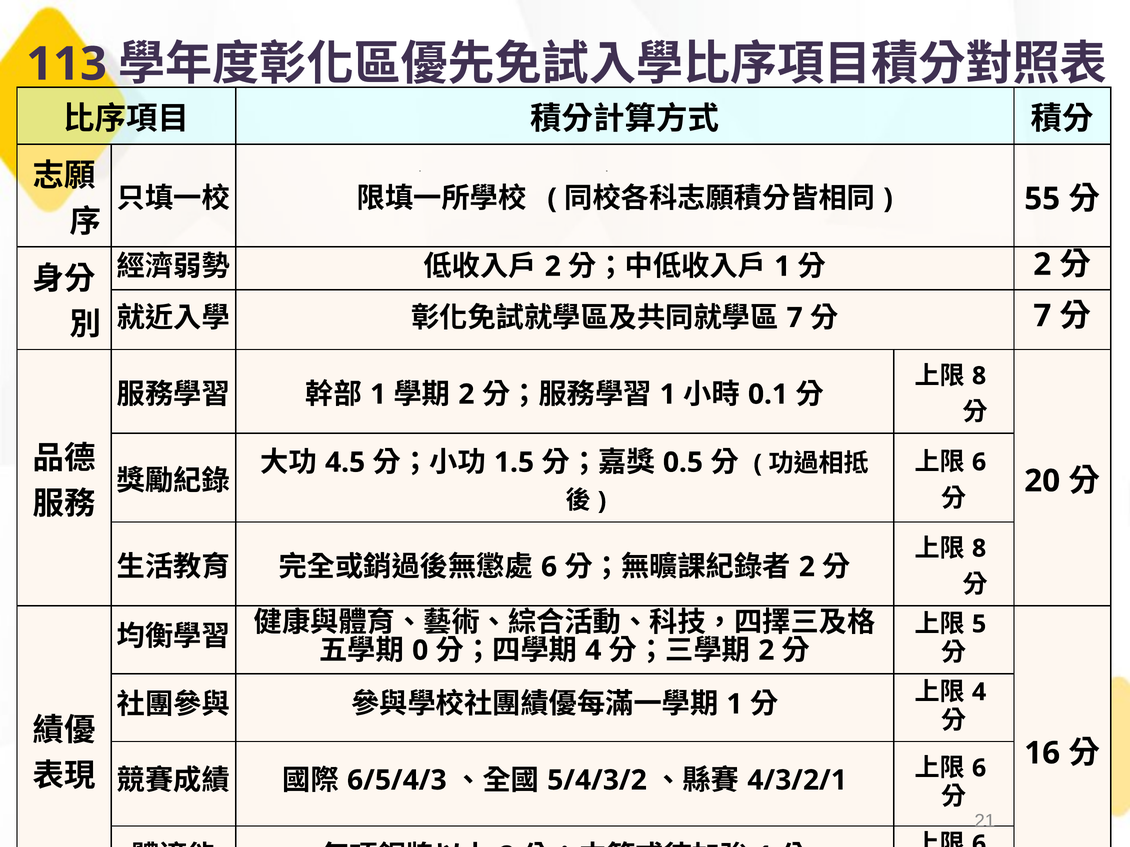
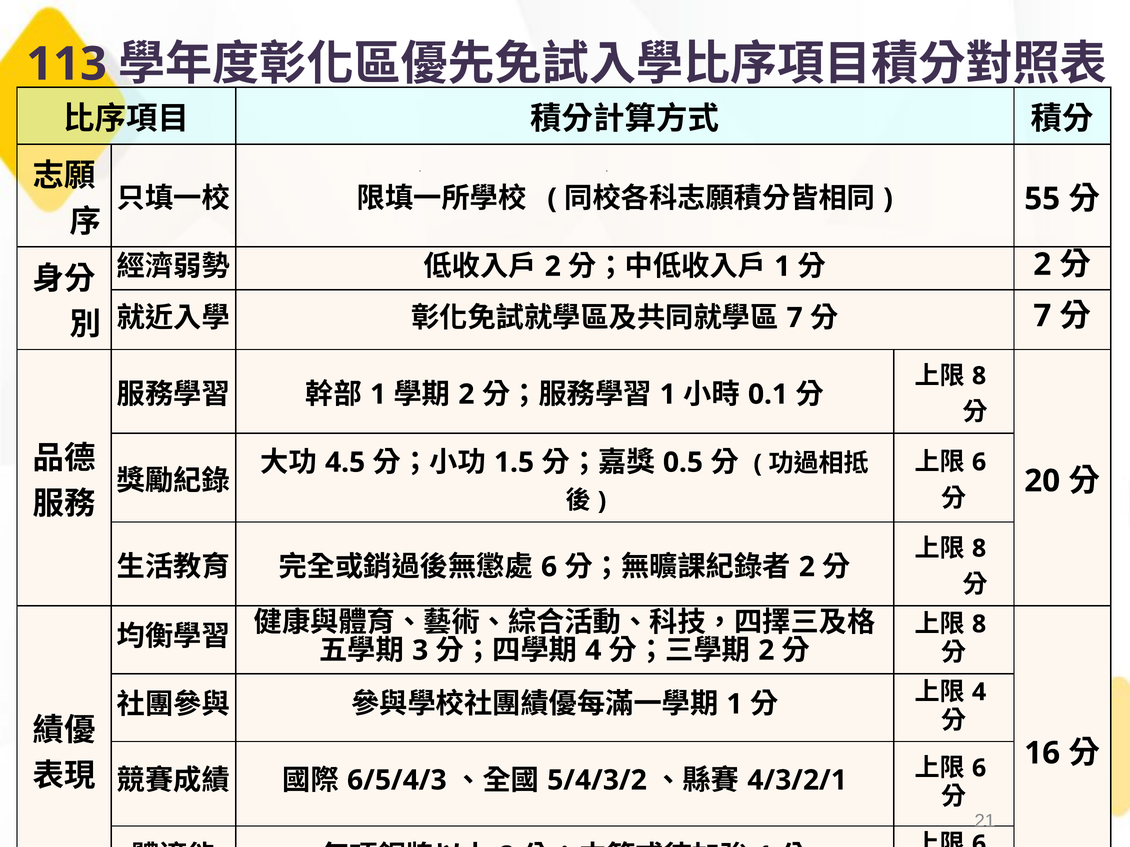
5 at (979, 624): 5 -> 8
0 at (420, 651): 0 -> 3
